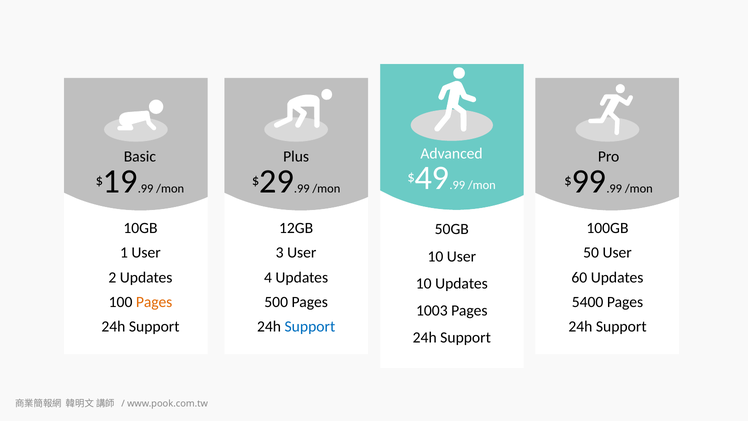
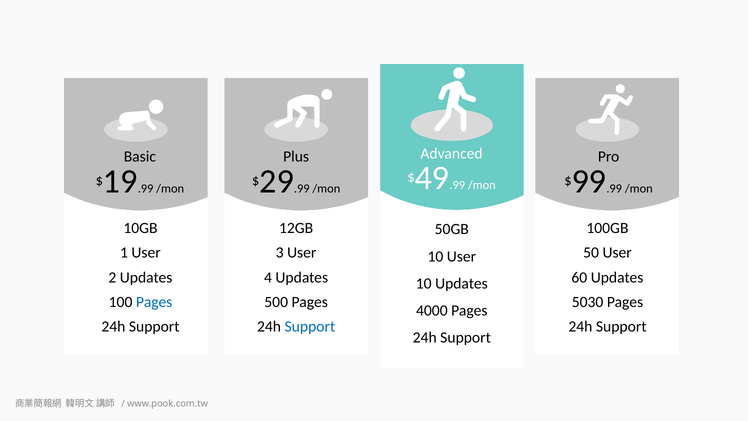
Pages at (154, 302) colour: orange -> blue
5400: 5400 -> 5030
1003: 1003 -> 4000
